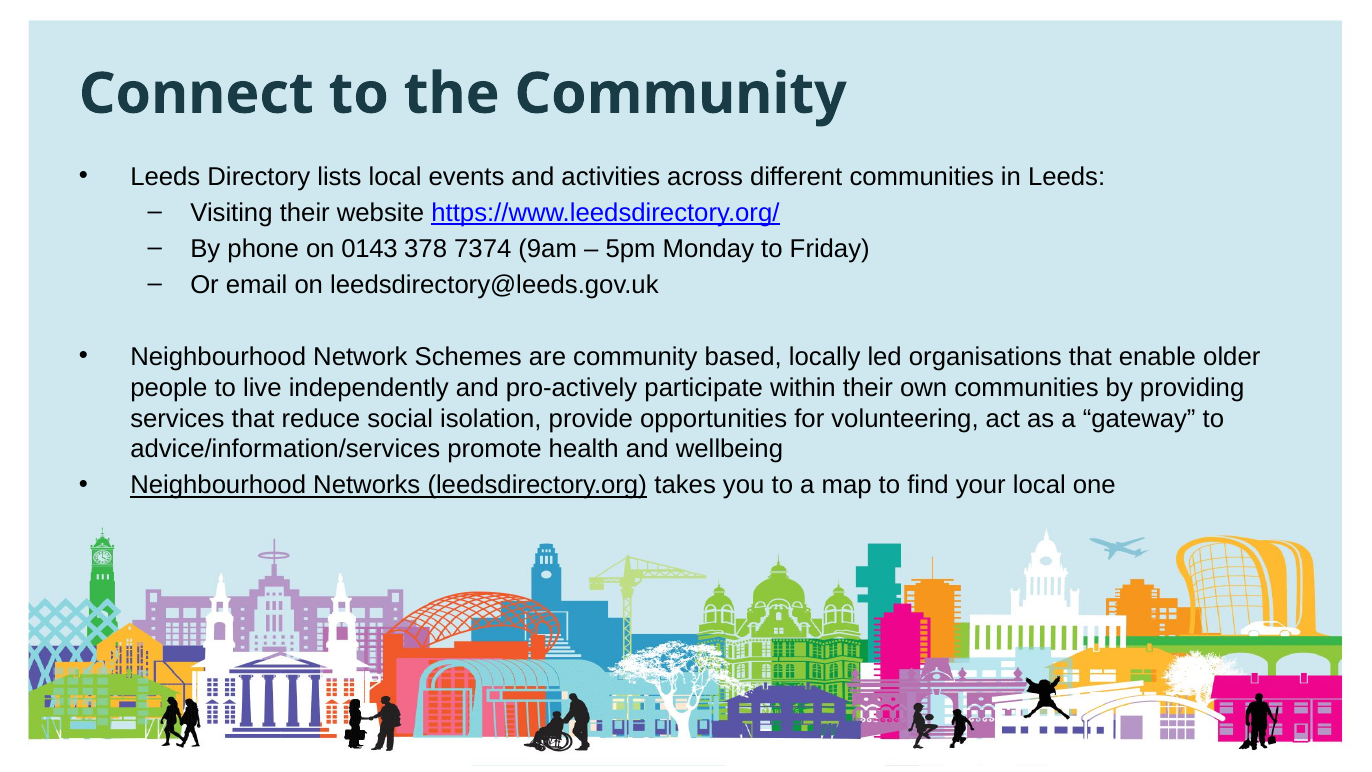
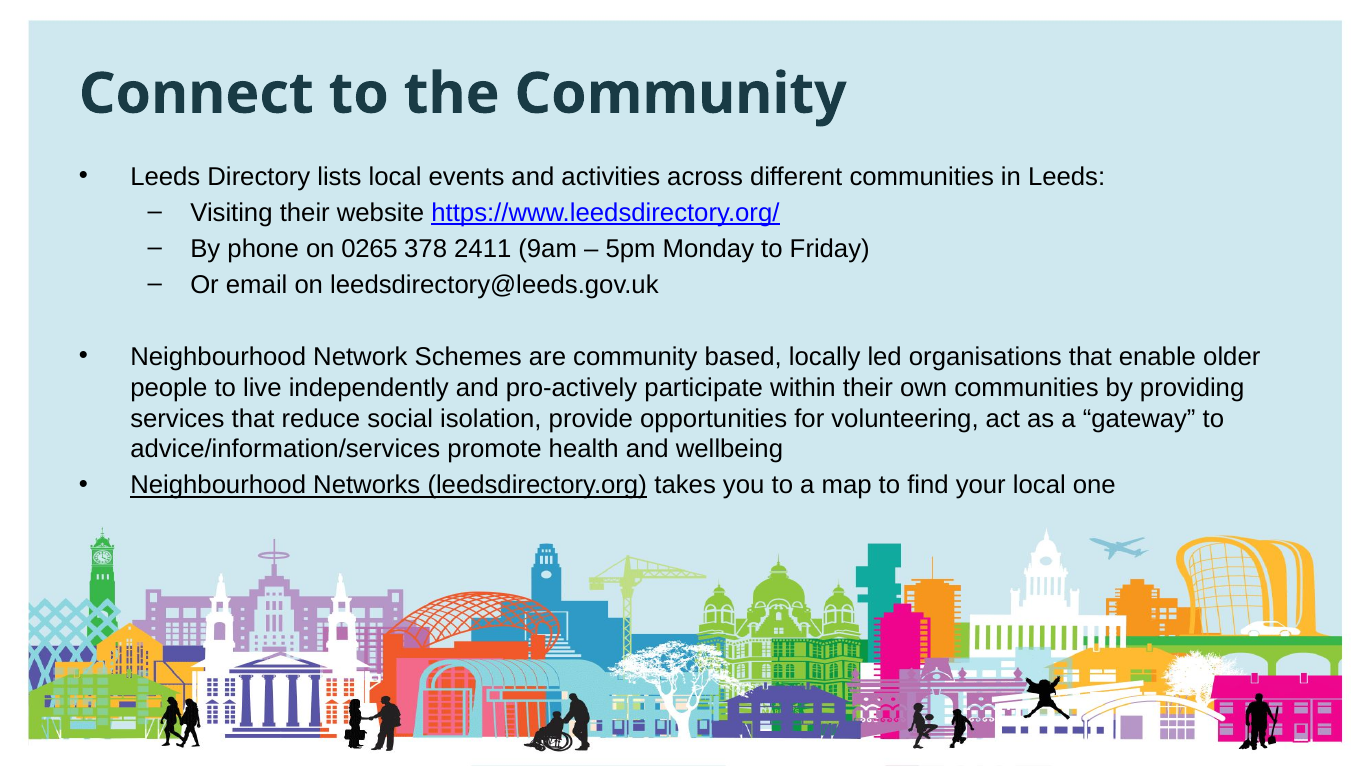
0143: 0143 -> 0265
7374: 7374 -> 2411
